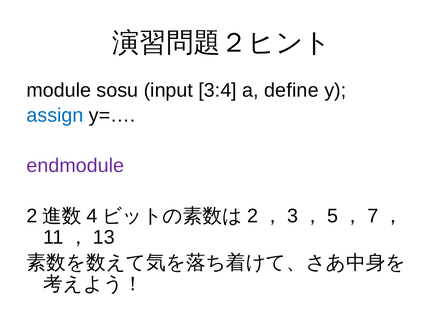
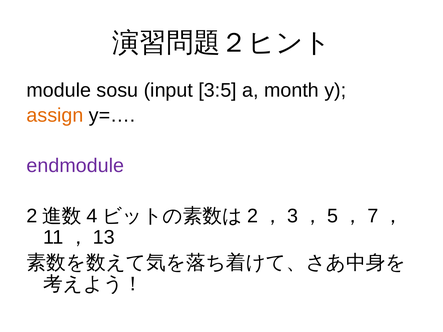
3:4: 3:4 -> 3:5
define: define -> month
assign colour: blue -> orange
